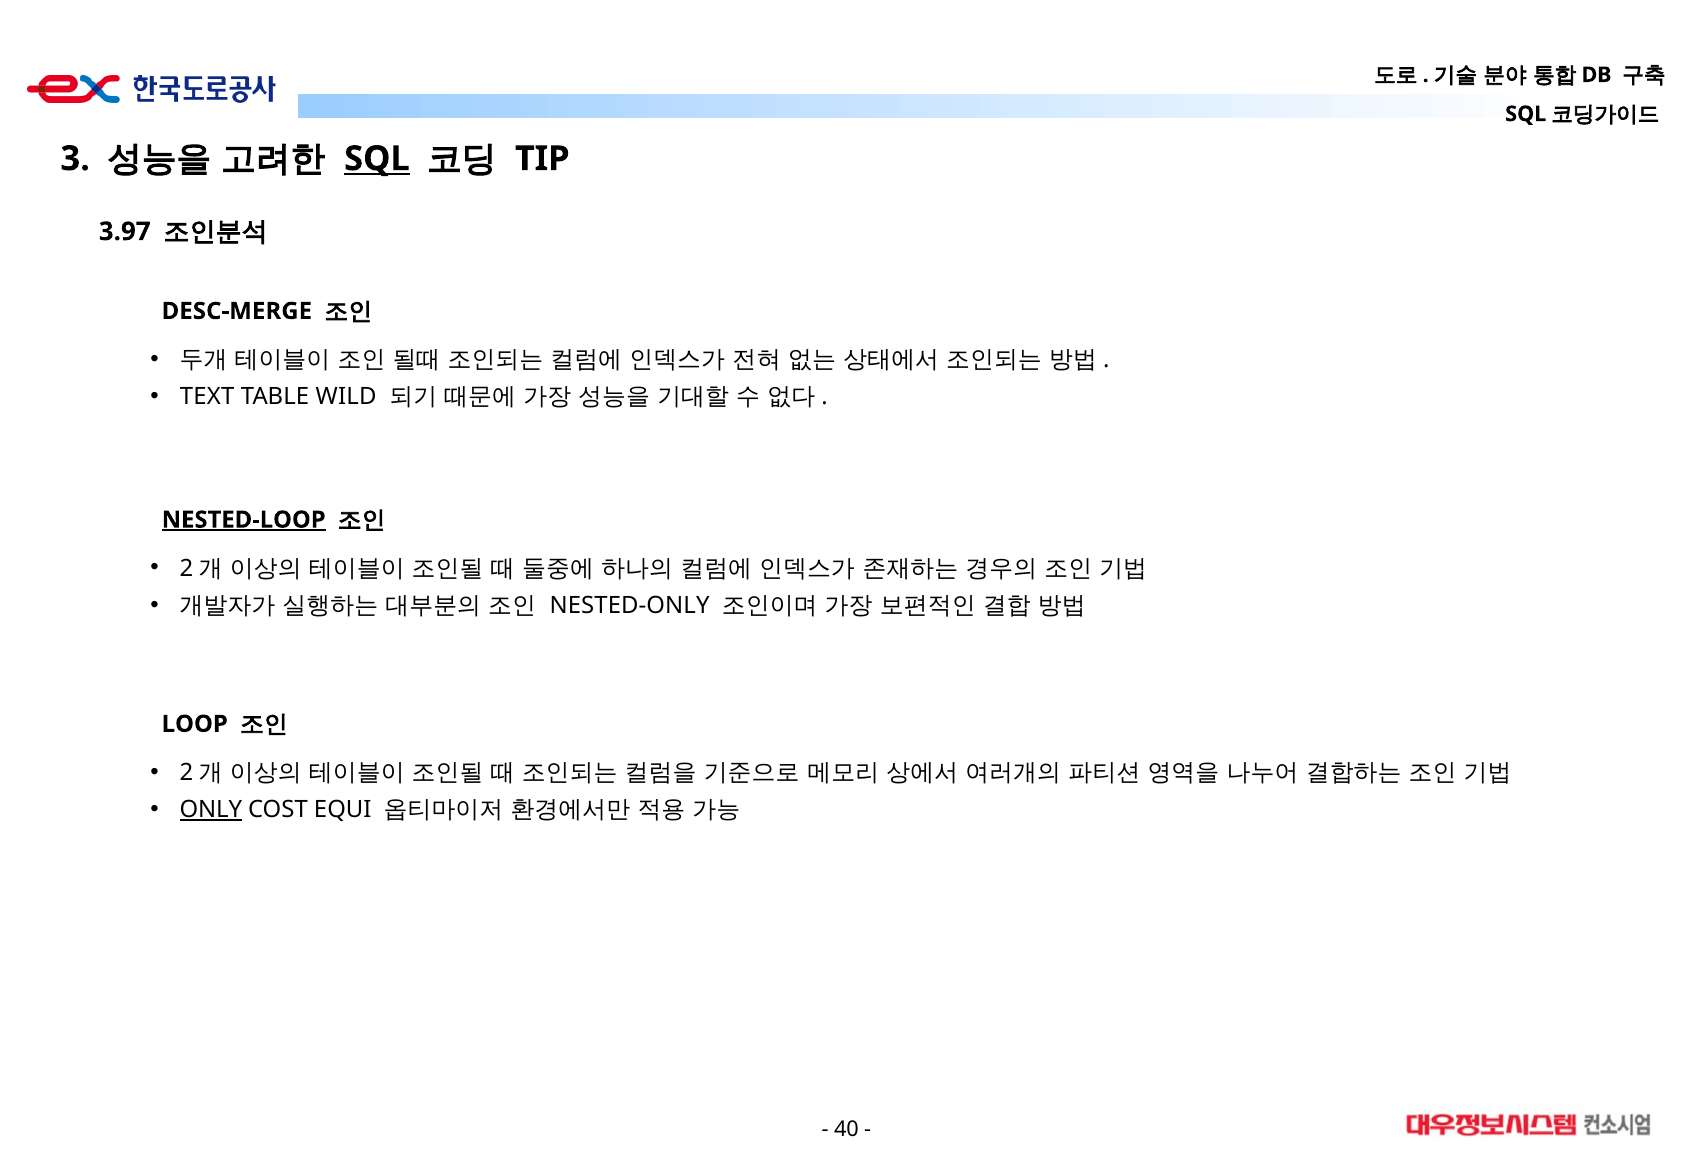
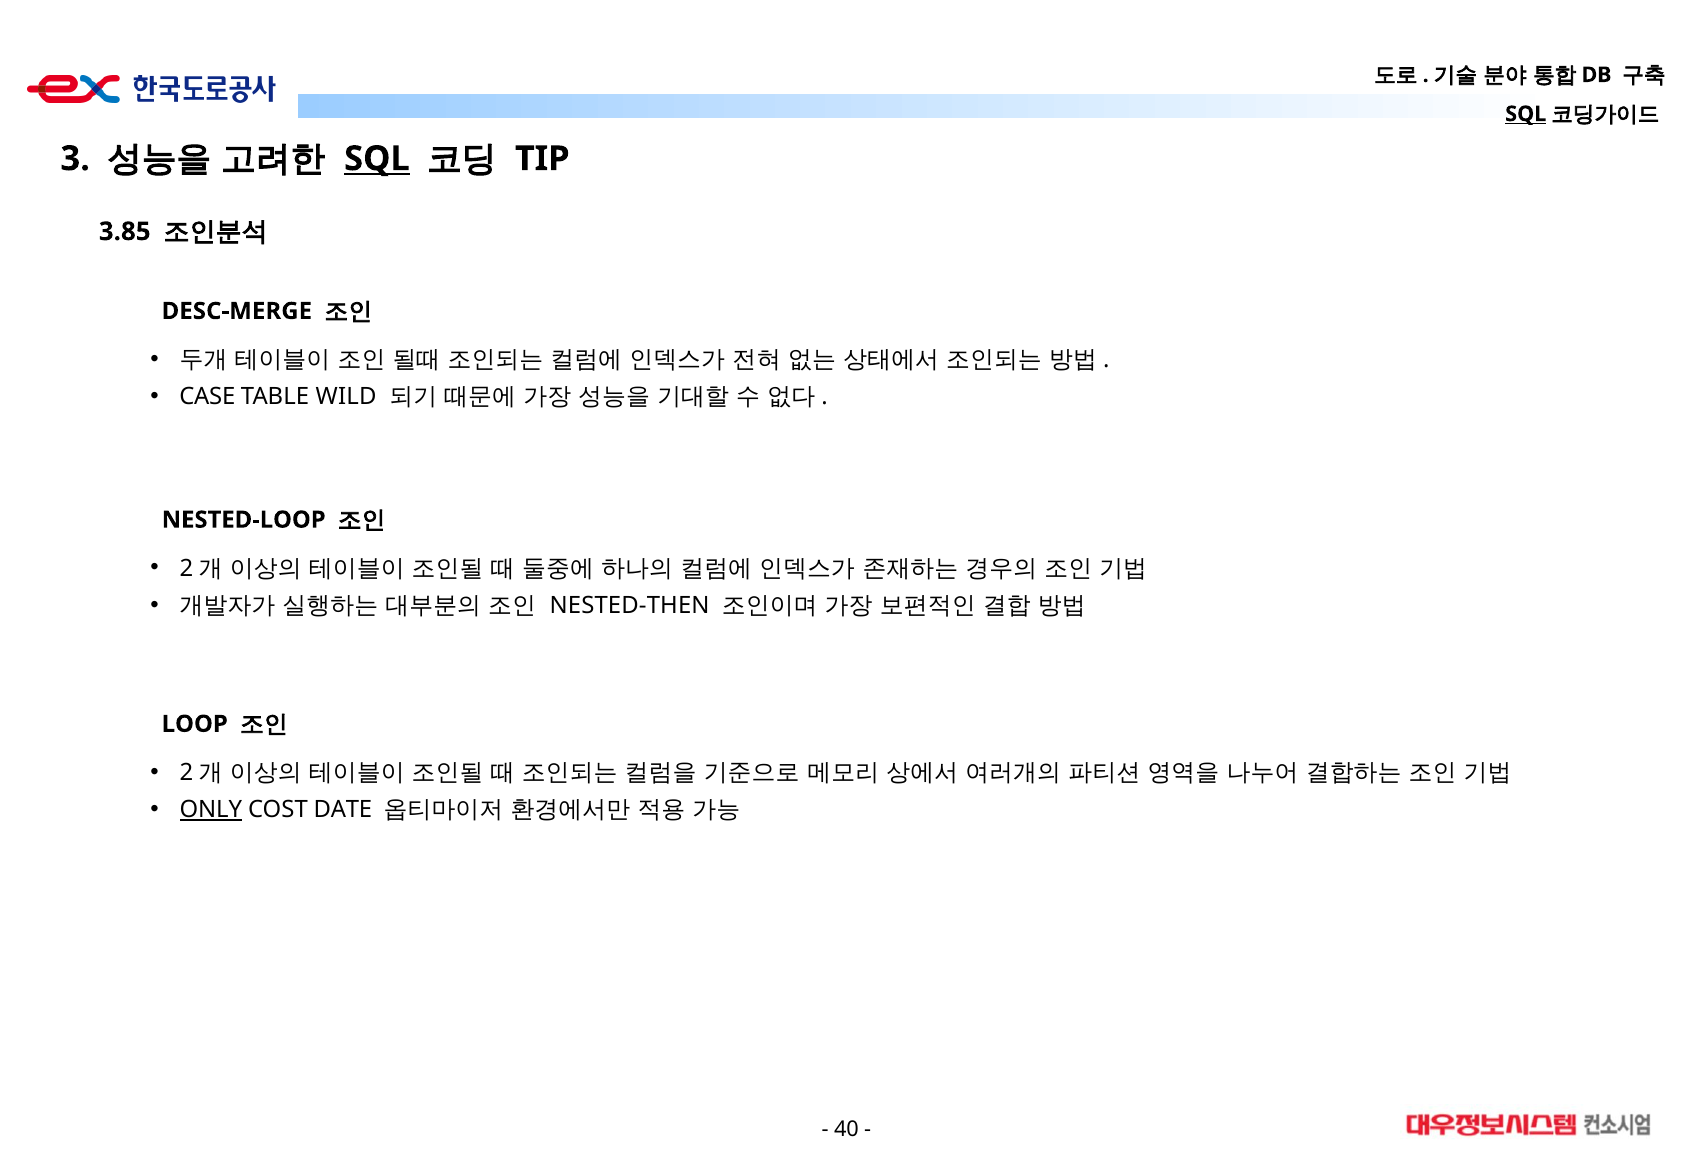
SQL at (1526, 114) underline: none -> present
3.97: 3.97 -> 3.85
TEXT: TEXT -> CASE
NESTED-LOOP underline: present -> none
NESTED-ONLY: NESTED-ONLY -> NESTED-THEN
EQUI: EQUI -> DATE
